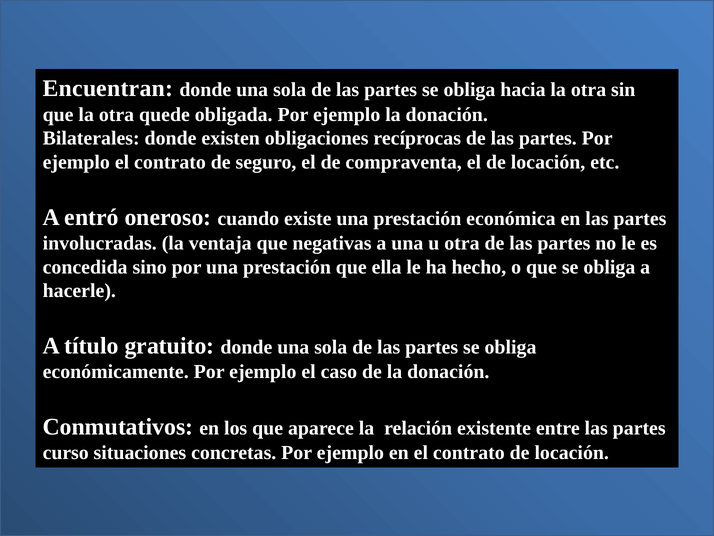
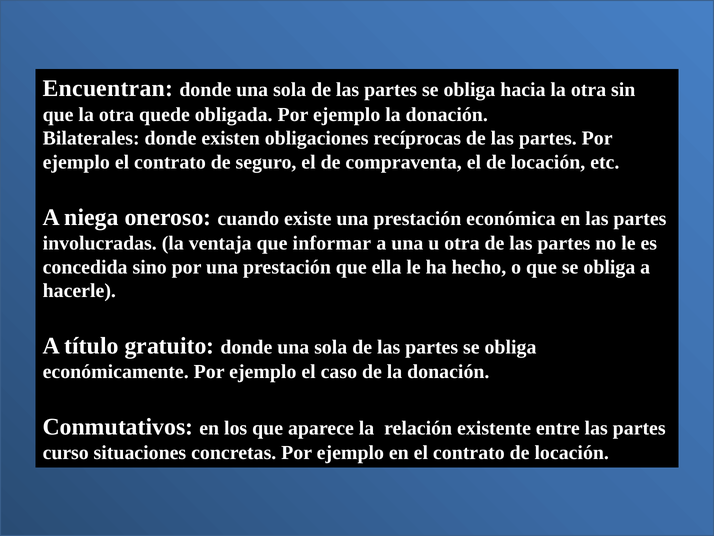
entró: entró -> niega
negativas: negativas -> informar
